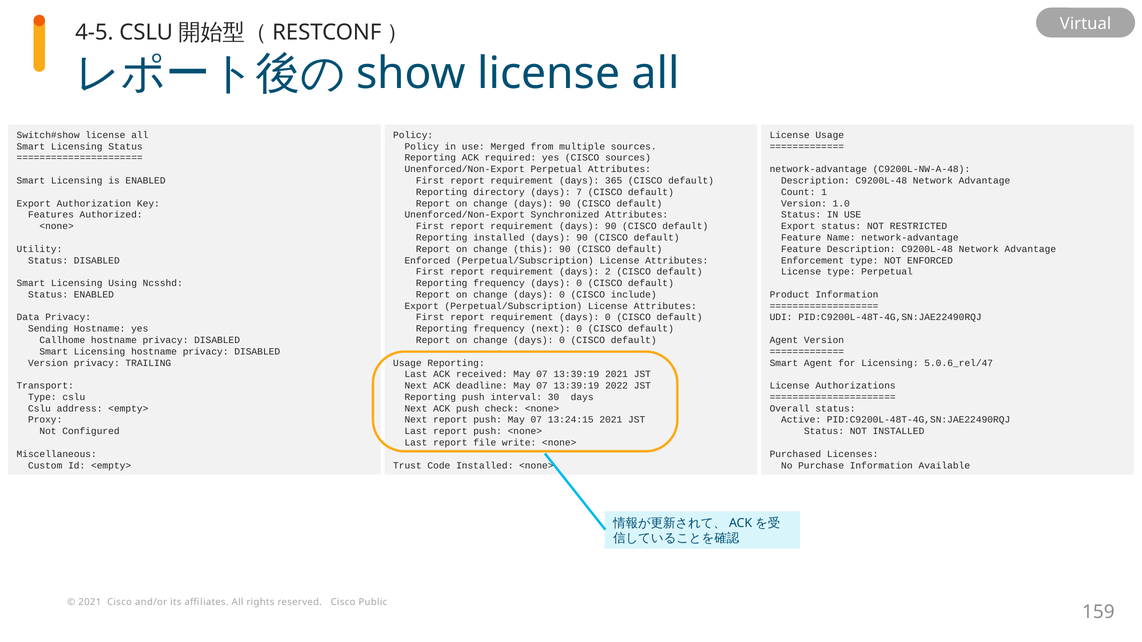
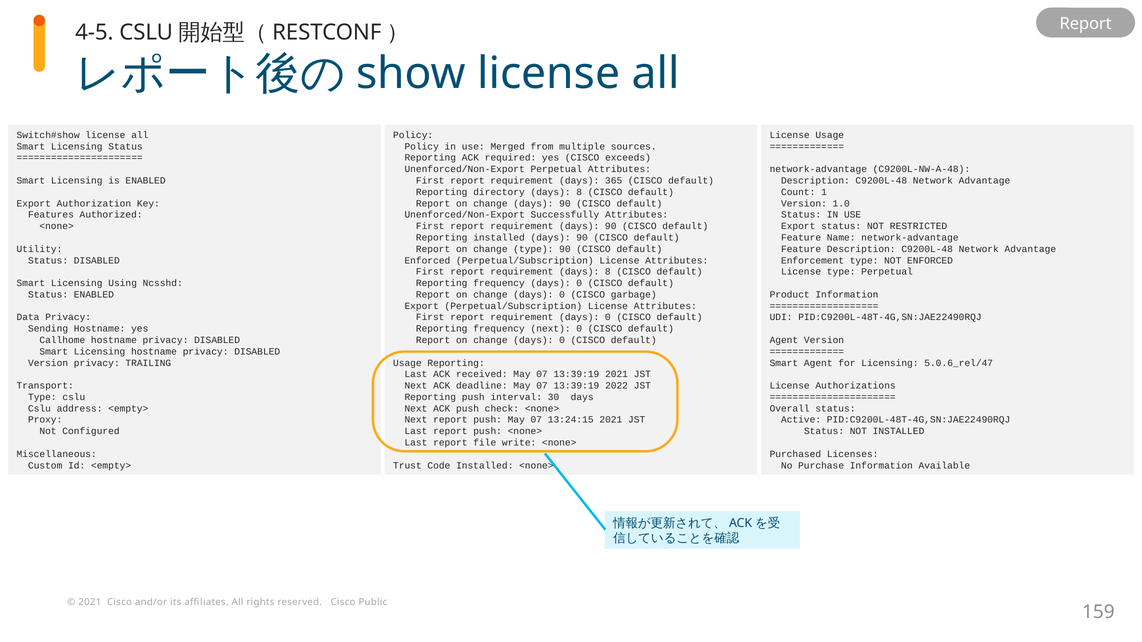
Virtual at (1086, 24): Virtual -> Report
CISCO sources: sources -> exceeds
7 at (579, 192): 7 -> 8
Synchronized: Synchronized -> Successfully
change this: this -> type
requirement days 2: 2 -> 8
include: include -> garbage
